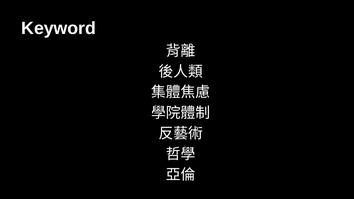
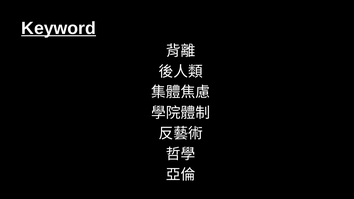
Keyword underline: none -> present
